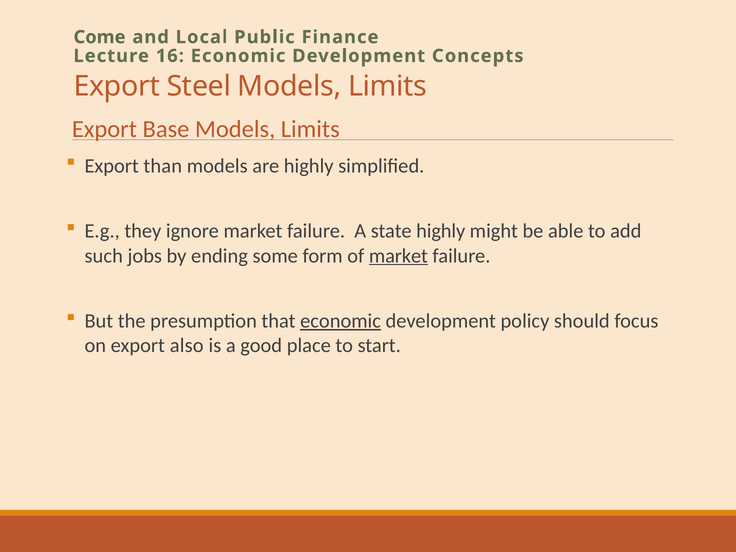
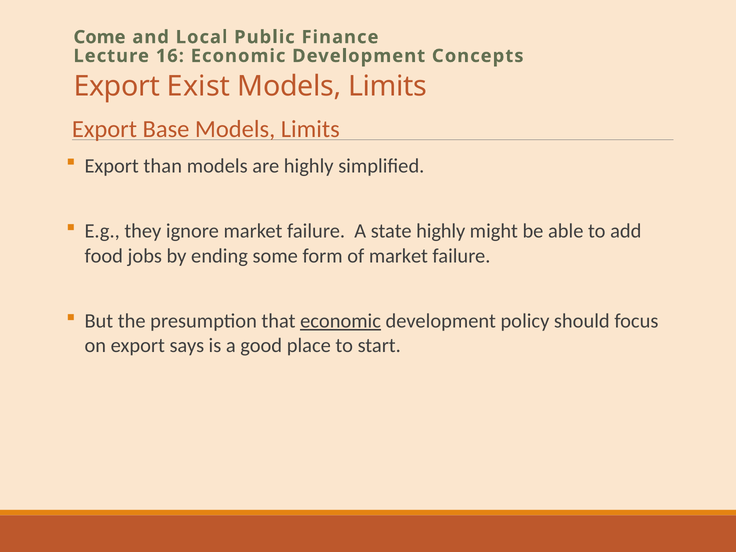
Steel: Steel -> Exist
such: such -> food
market at (398, 256) underline: present -> none
also: also -> says
